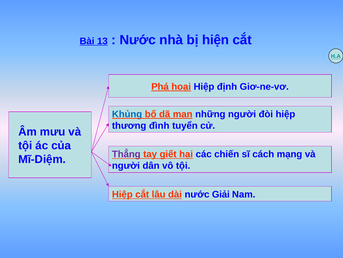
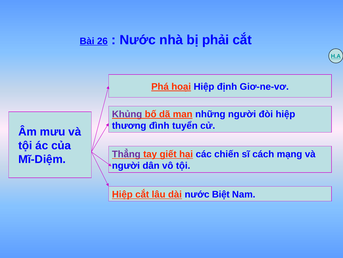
13: 13 -> 26
hiện: hiện -> phải
Khủng colour: blue -> purple
Giải: Giải -> Biệt
